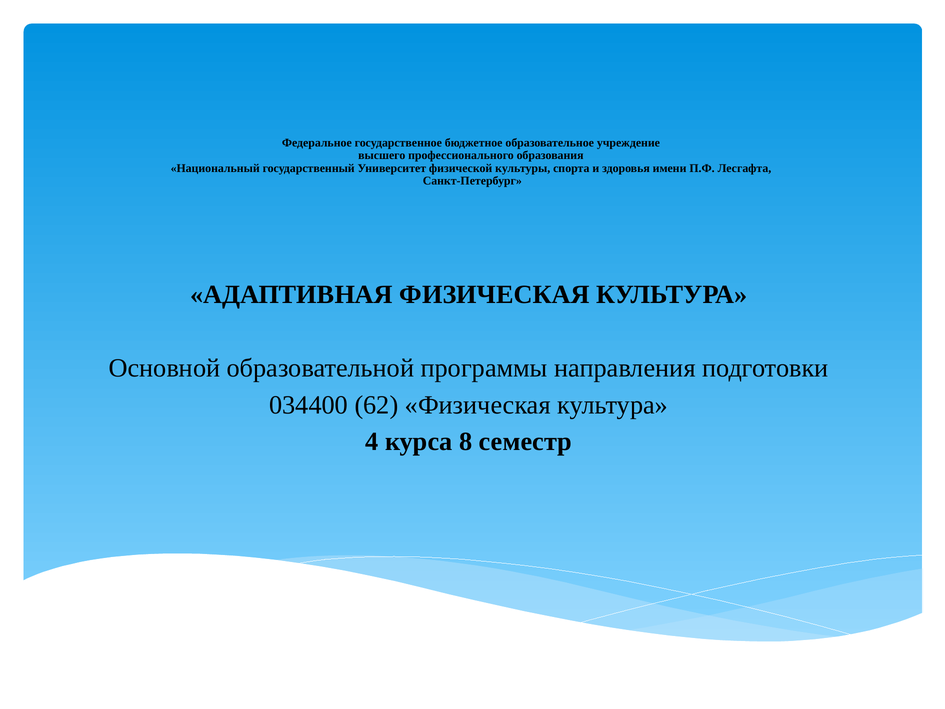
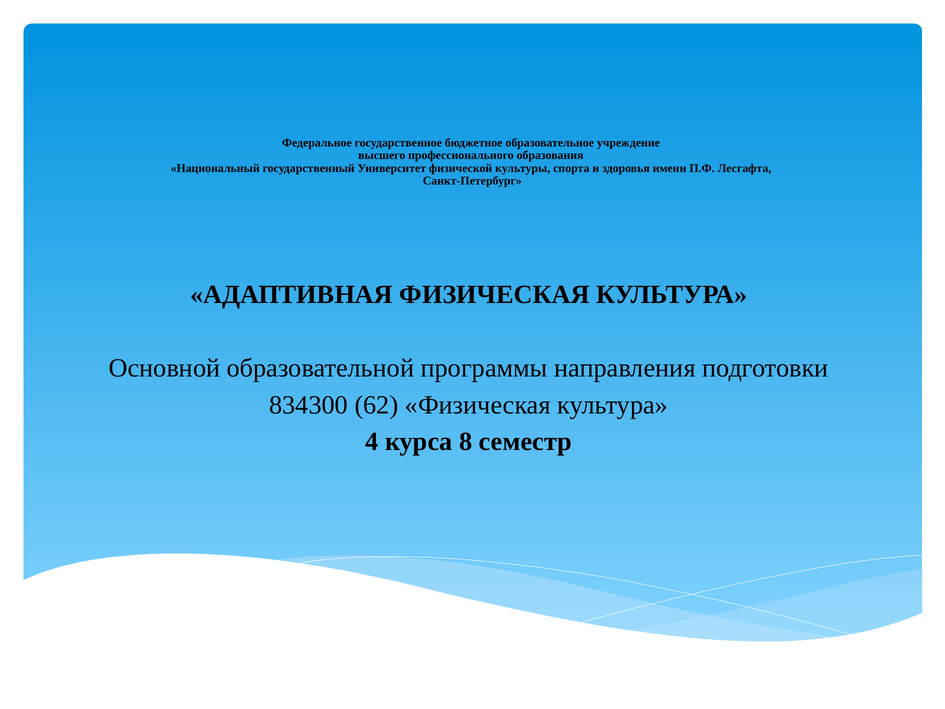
034400: 034400 -> 834300
